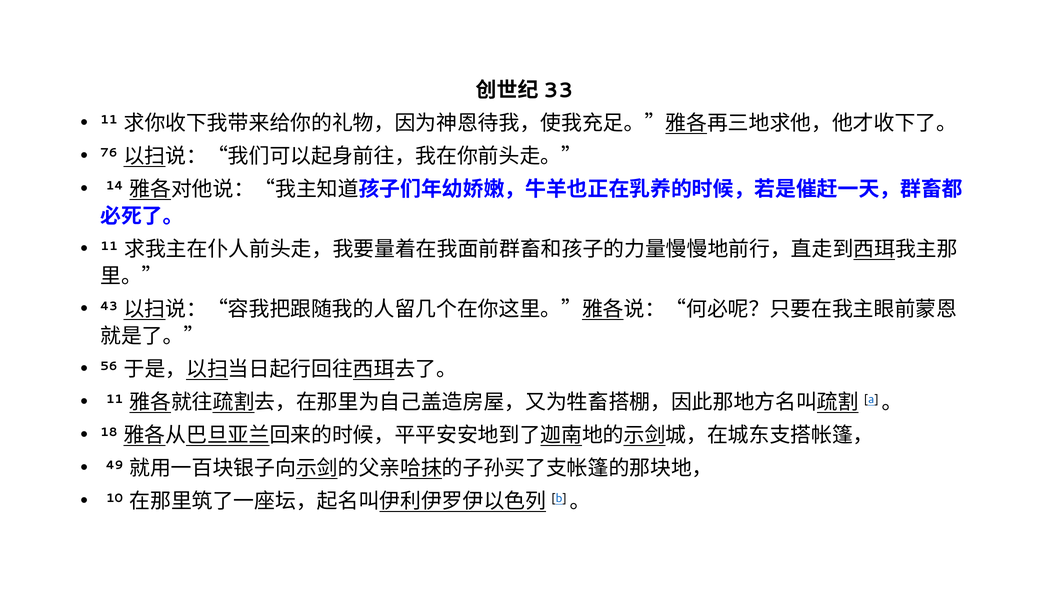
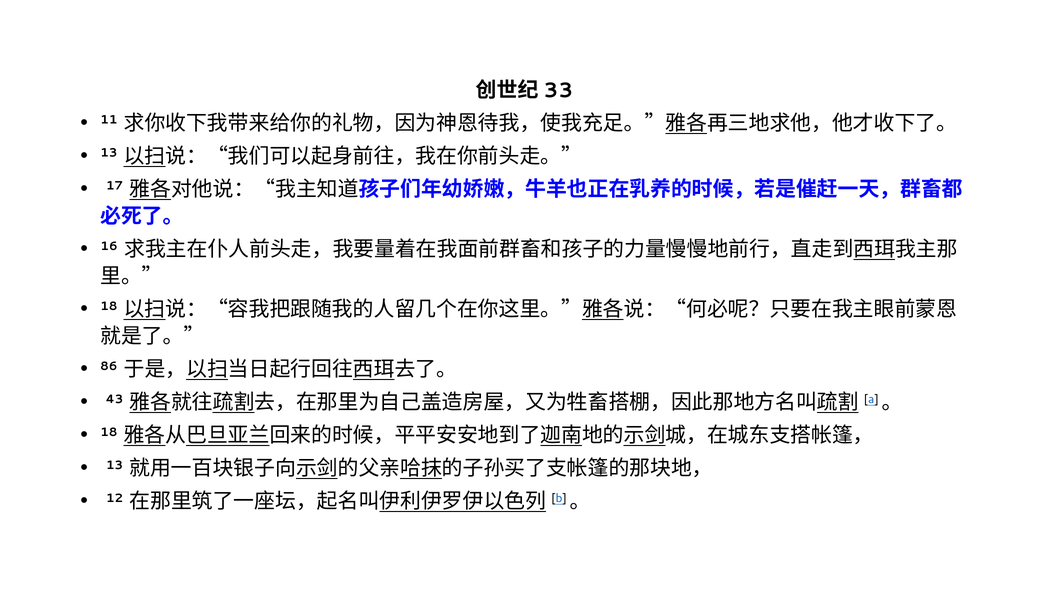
76 at (109, 153): 76 -> 13
14: 14 -> 17
11 at (109, 246): 11 -> 16
43 at (109, 306): 43 -> 18
56: 56 -> 86
11 at (114, 399): 11 -> 43
49 at (115, 465): 49 -> 13
10: 10 -> 12
